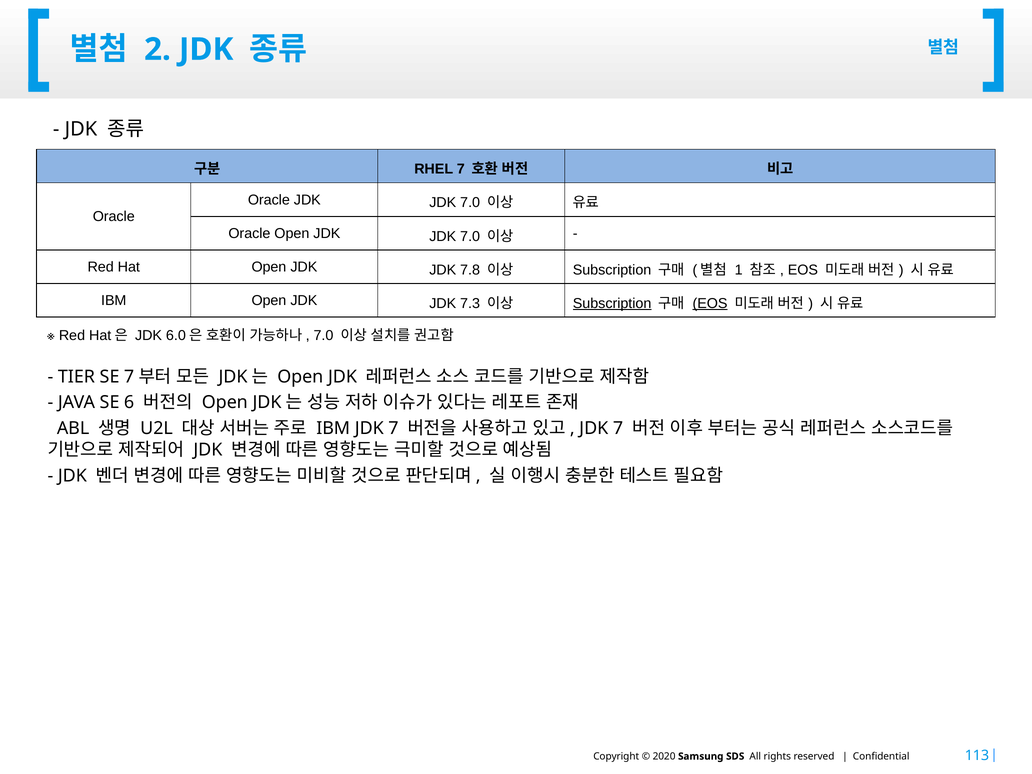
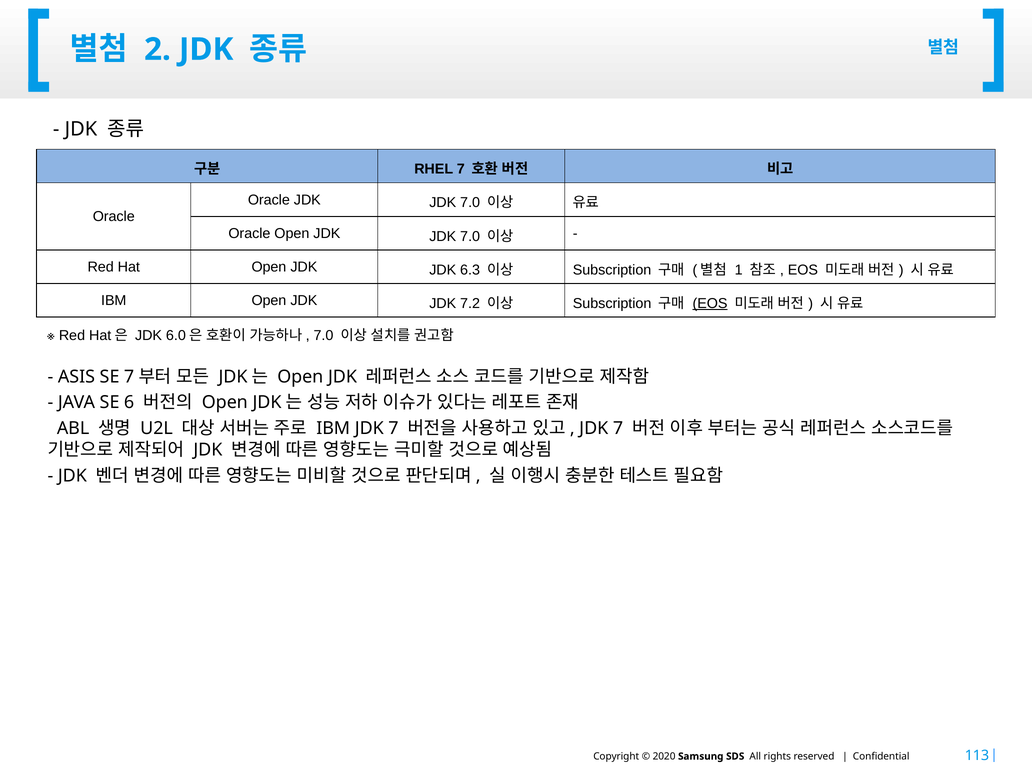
7.8: 7.8 -> 6.3
7.3: 7.3 -> 7.2
Subscription at (612, 303) underline: present -> none
TIER: TIER -> ASIS
